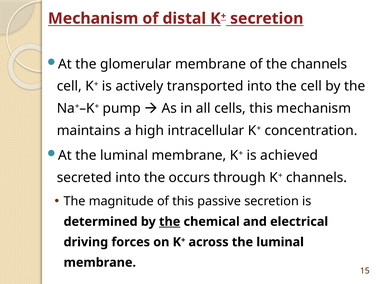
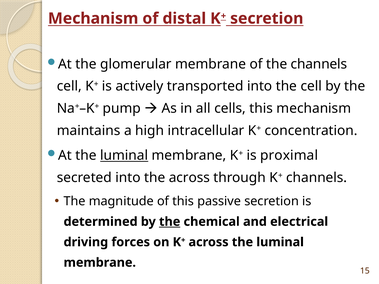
luminal at (124, 156) underline: none -> present
achieved: achieved -> proximal
the occurs: occurs -> across
